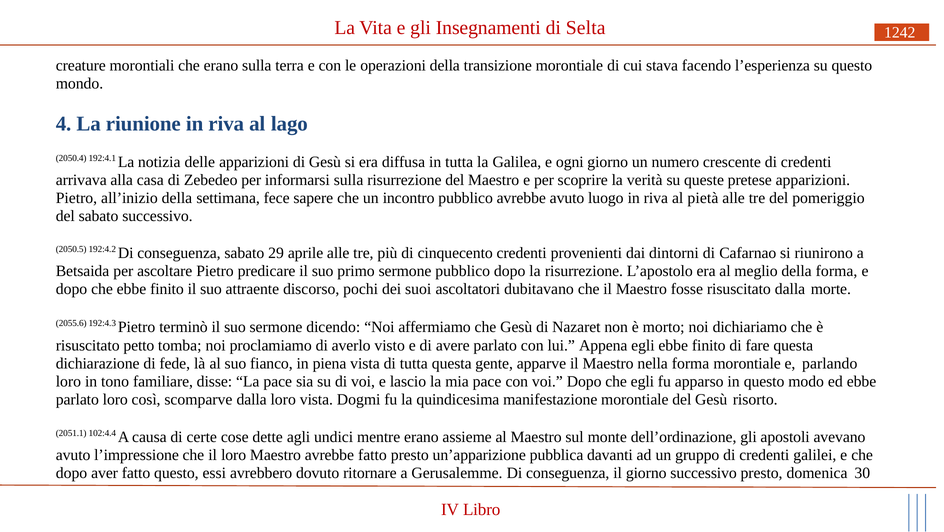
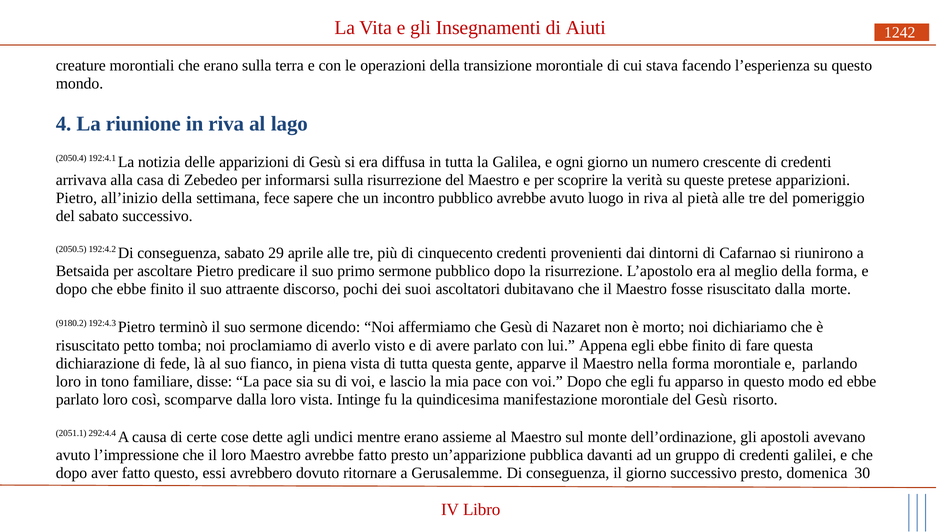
Selta: Selta -> Aiuti
2055.6: 2055.6 -> 9180.2
Dogmi: Dogmi -> Intinge
102:4.4: 102:4.4 -> 292:4.4
